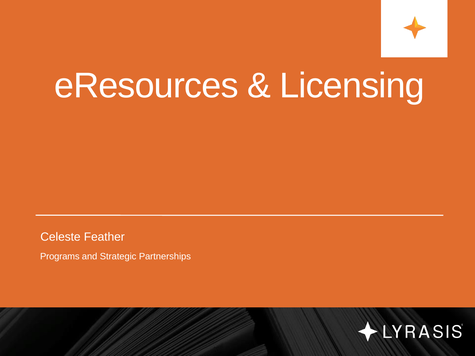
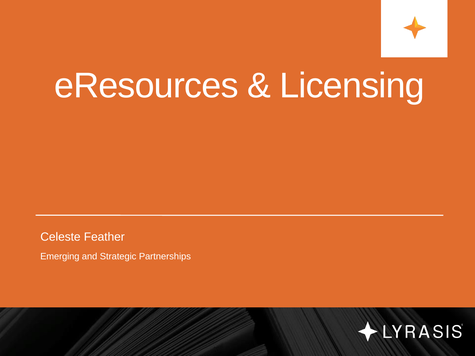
Programs: Programs -> Emerging
